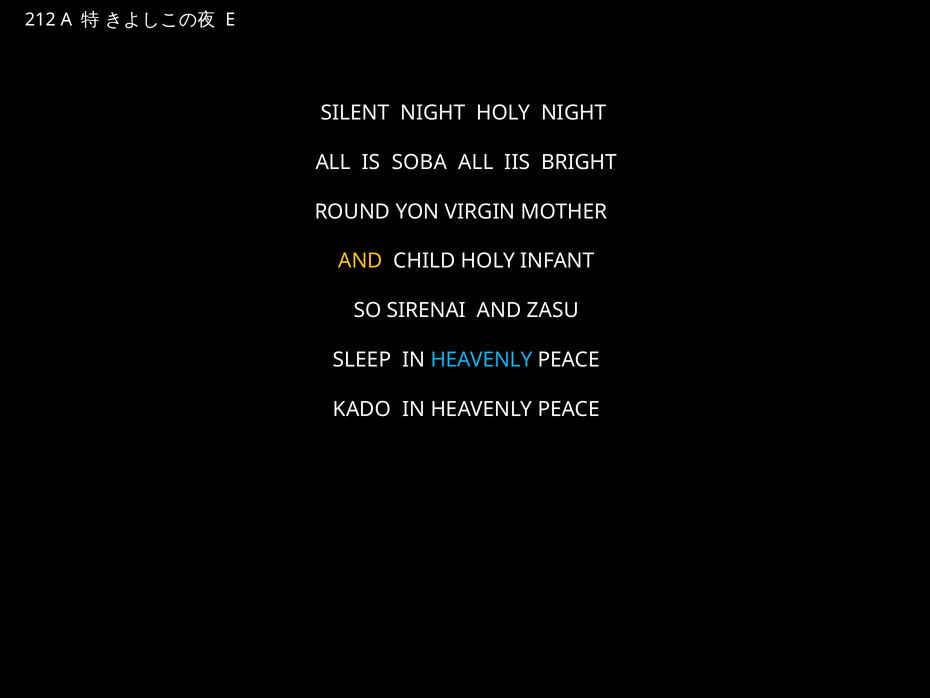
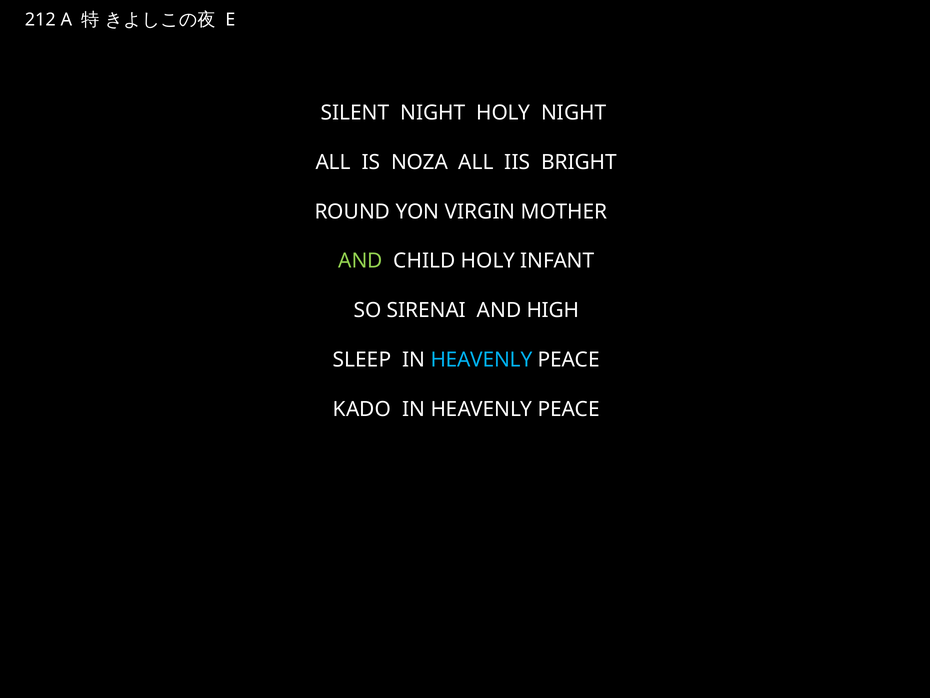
SOBA: SOBA -> NOZA
AND at (360, 261) colour: yellow -> light green
ZASU: ZASU -> HIGH
